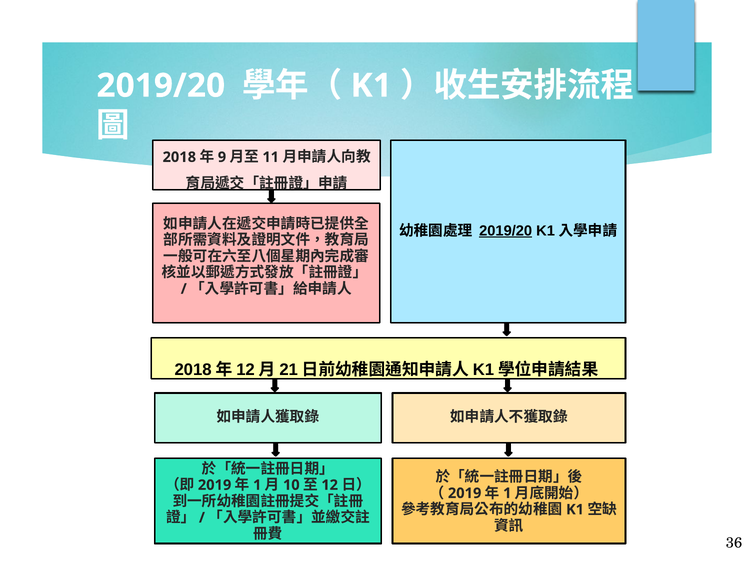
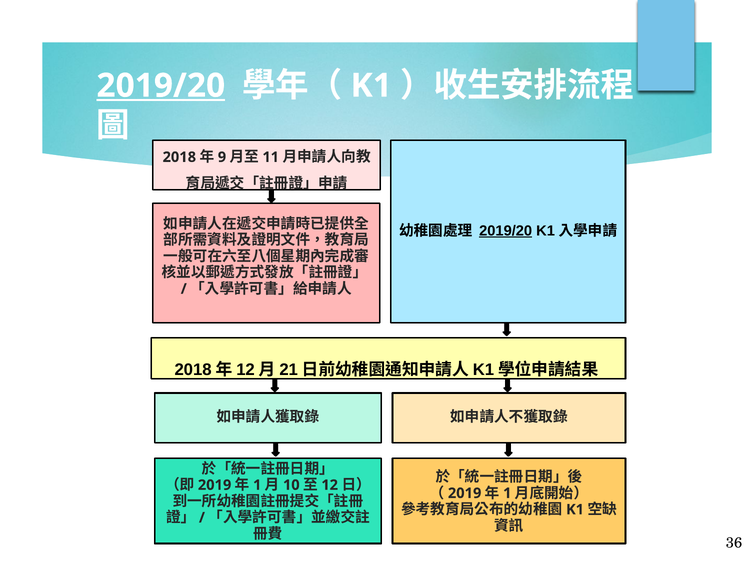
2019/20 at (161, 86) underline: none -> present
